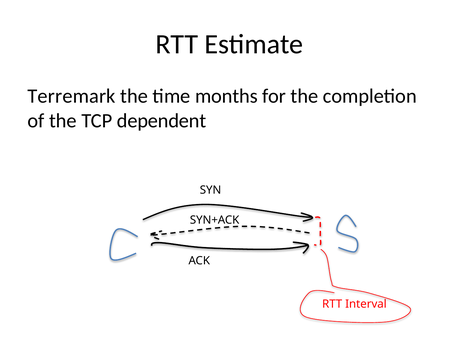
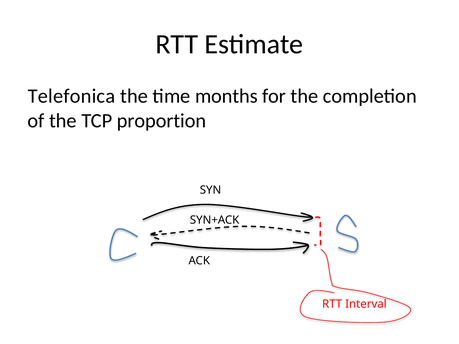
Terremark: Terremark -> Telefonica
dependent: dependent -> proportion
